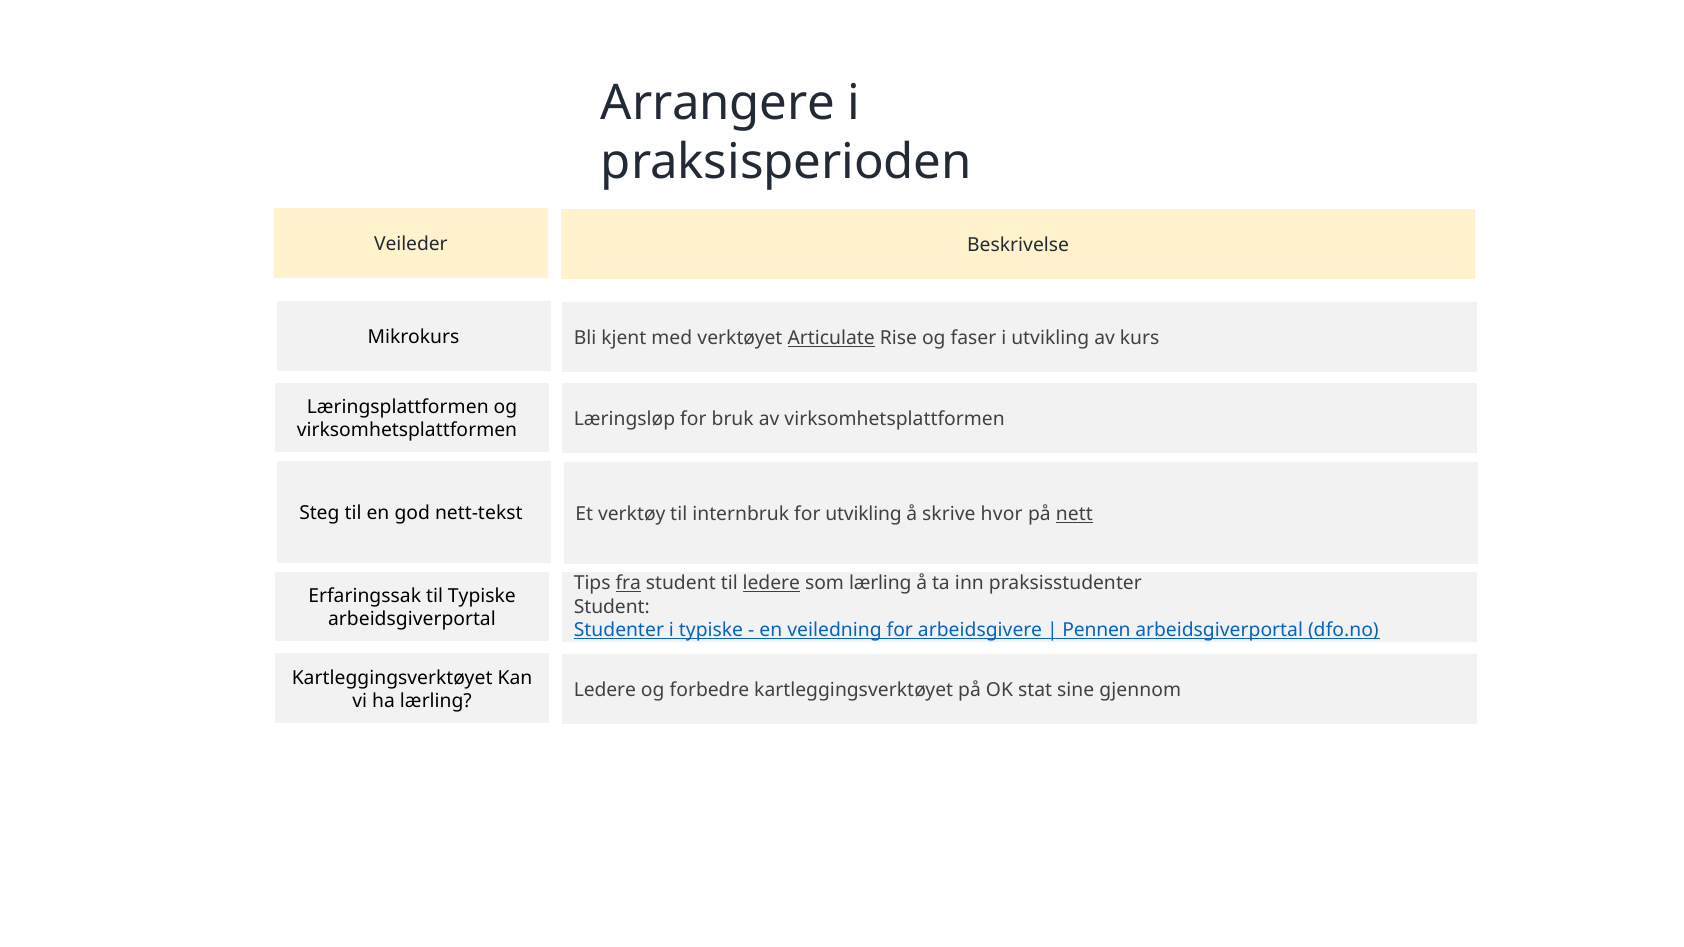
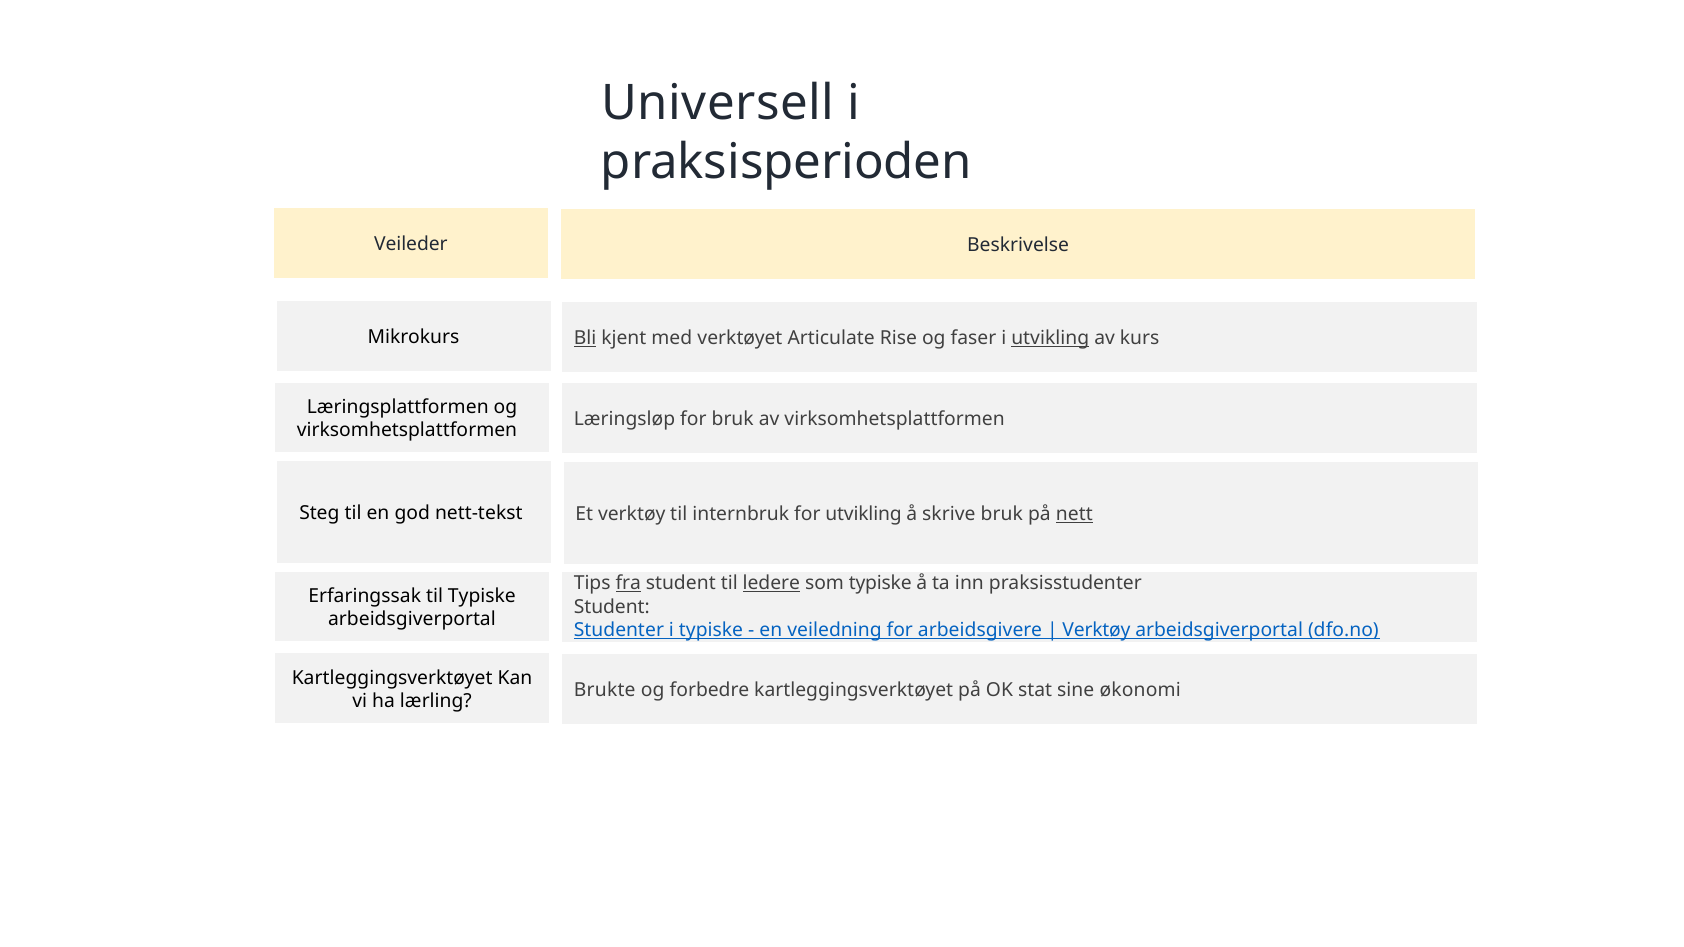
Arrangere: Arrangere -> Universell
Bli underline: none -> present
Articulate underline: present -> none
utvikling at (1050, 339) underline: none -> present
skrive hvor: hvor -> bruk
som lærling: lærling -> typiske
Pennen at (1097, 630): Pennen -> Verktøy
Ledere at (605, 690): Ledere -> Brukte
gjennom: gjennom -> økonomi
